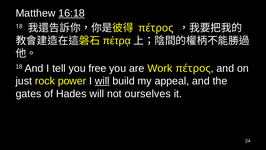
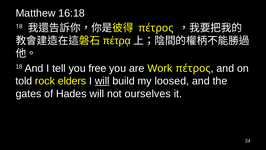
16:18 underline: present -> none
just: just -> told
power: power -> elders
appeal: appeal -> loosed
